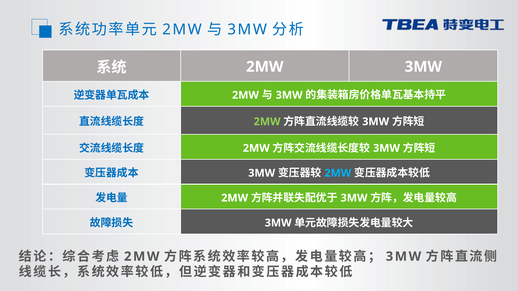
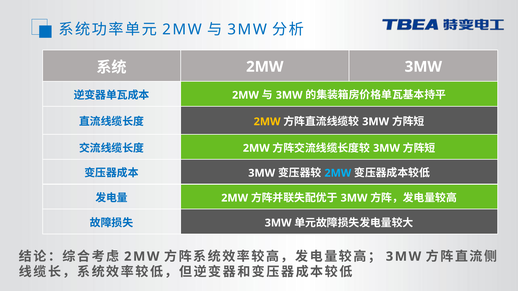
2MW at (267, 122) colour: light green -> yellow
